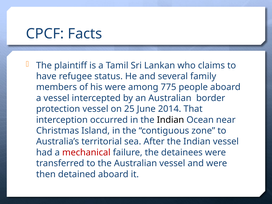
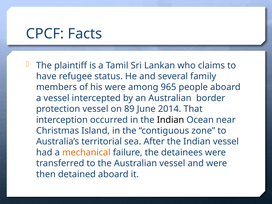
775: 775 -> 965
25: 25 -> 89
mechanical colour: red -> orange
